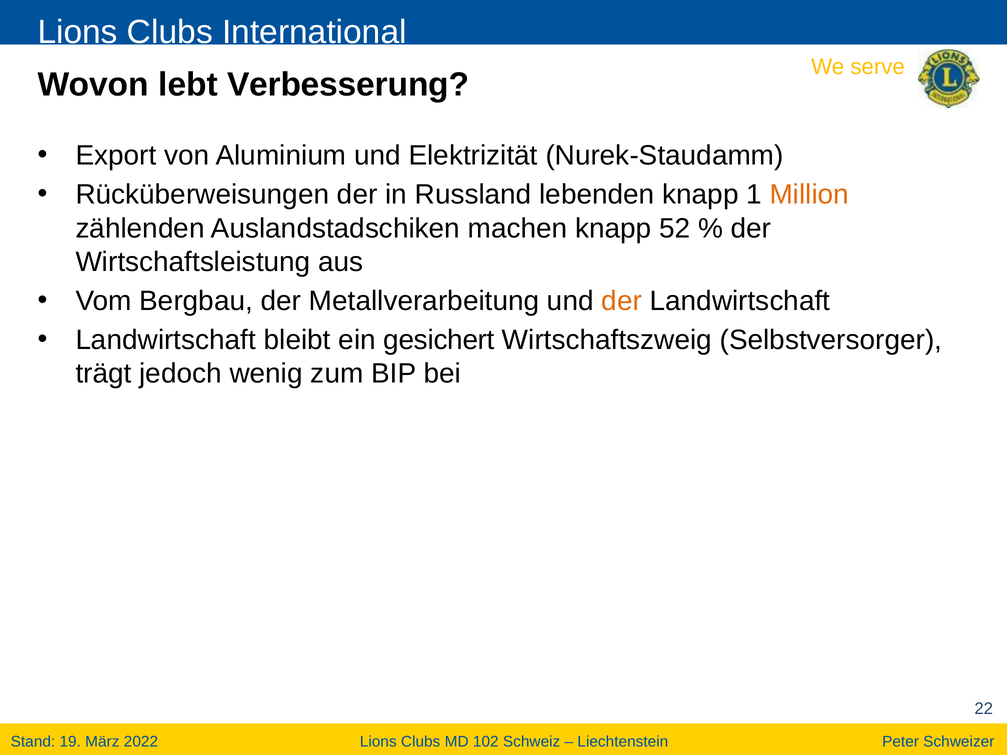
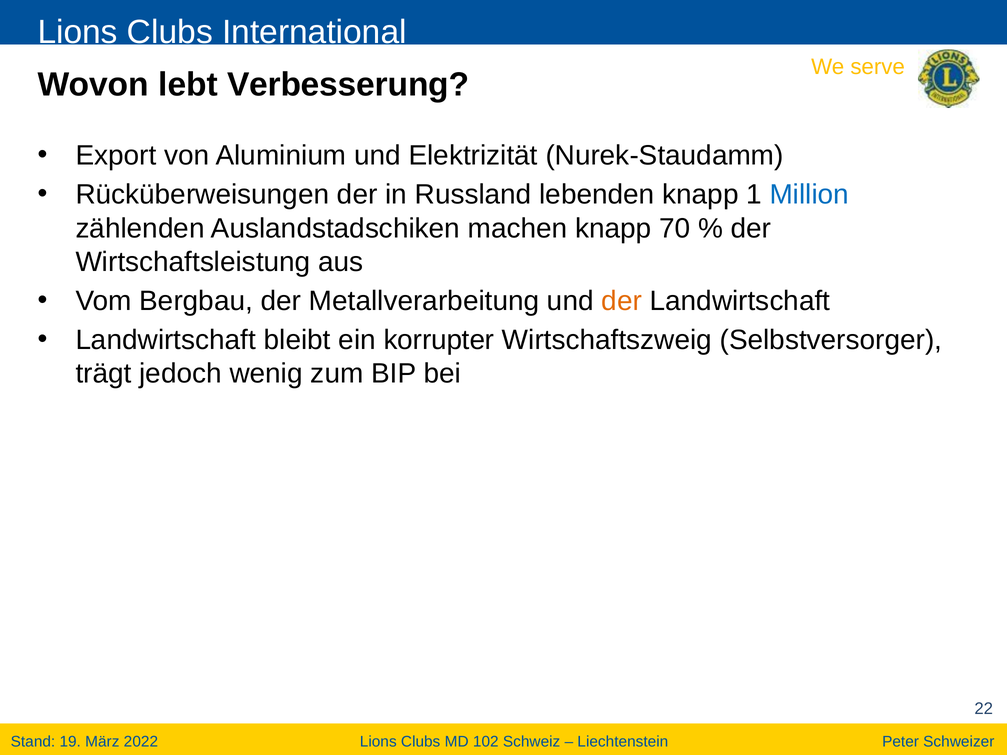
Million colour: orange -> blue
52: 52 -> 70
gesichert: gesichert -> korrupter
